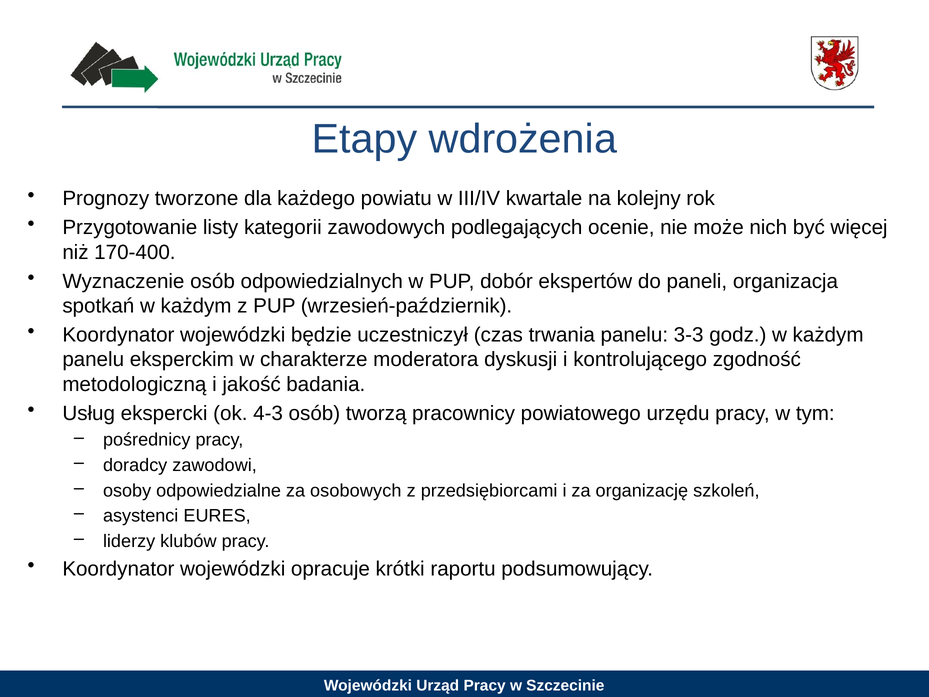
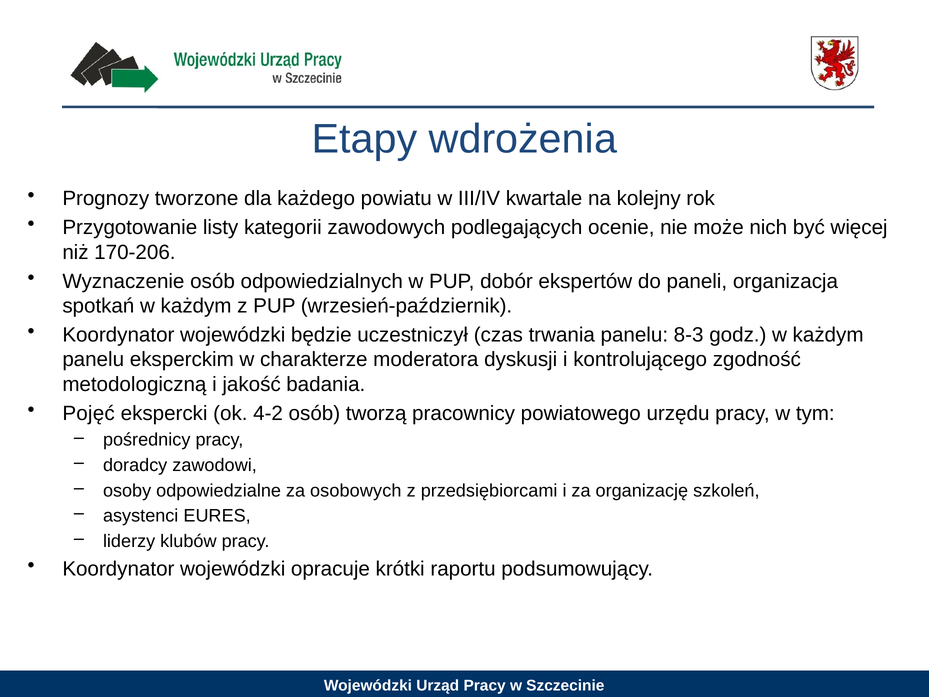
170-400: 170-400 -> 170-206
3-3: 3-3 -> 8-3
Usług: Usług -> Pojęć
4-3: 4-3 -> 4-2
